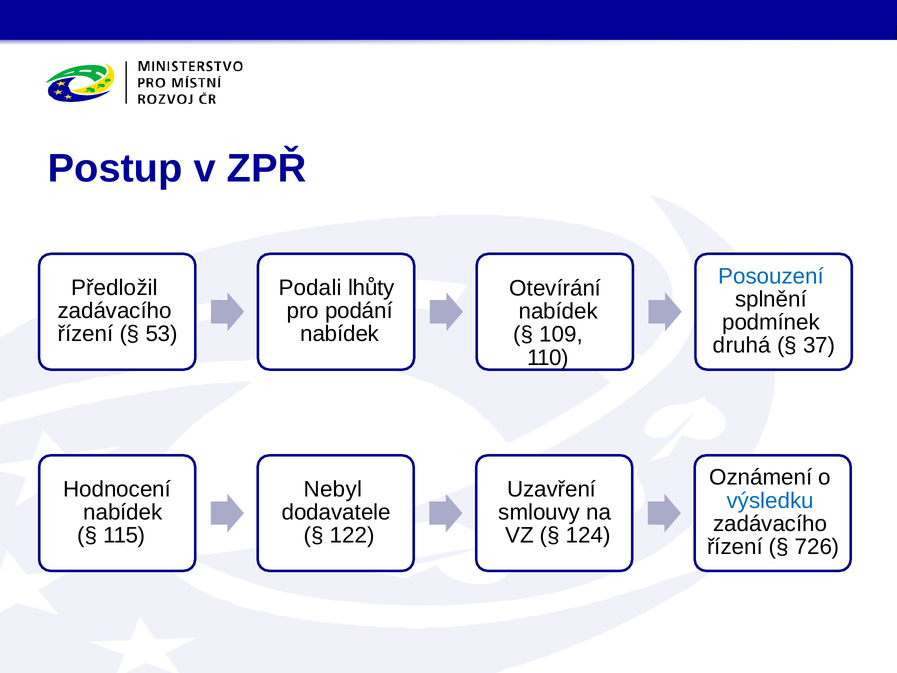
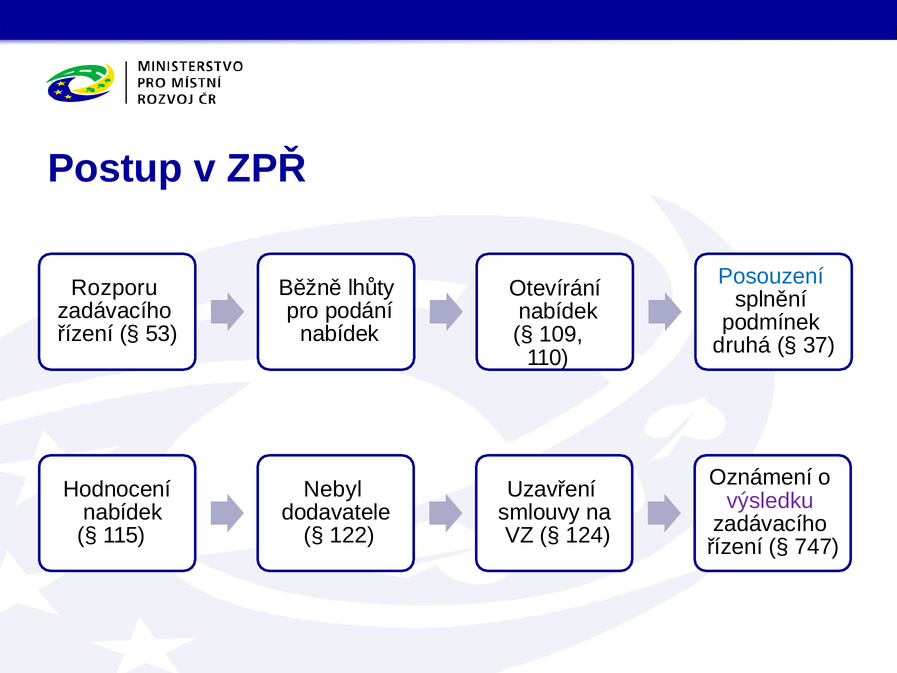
Předložil: Předložil -> Rozporu
Podali: Podali -> Běžně
výsledku colour: blue -> purple
726: 726 -> 747
